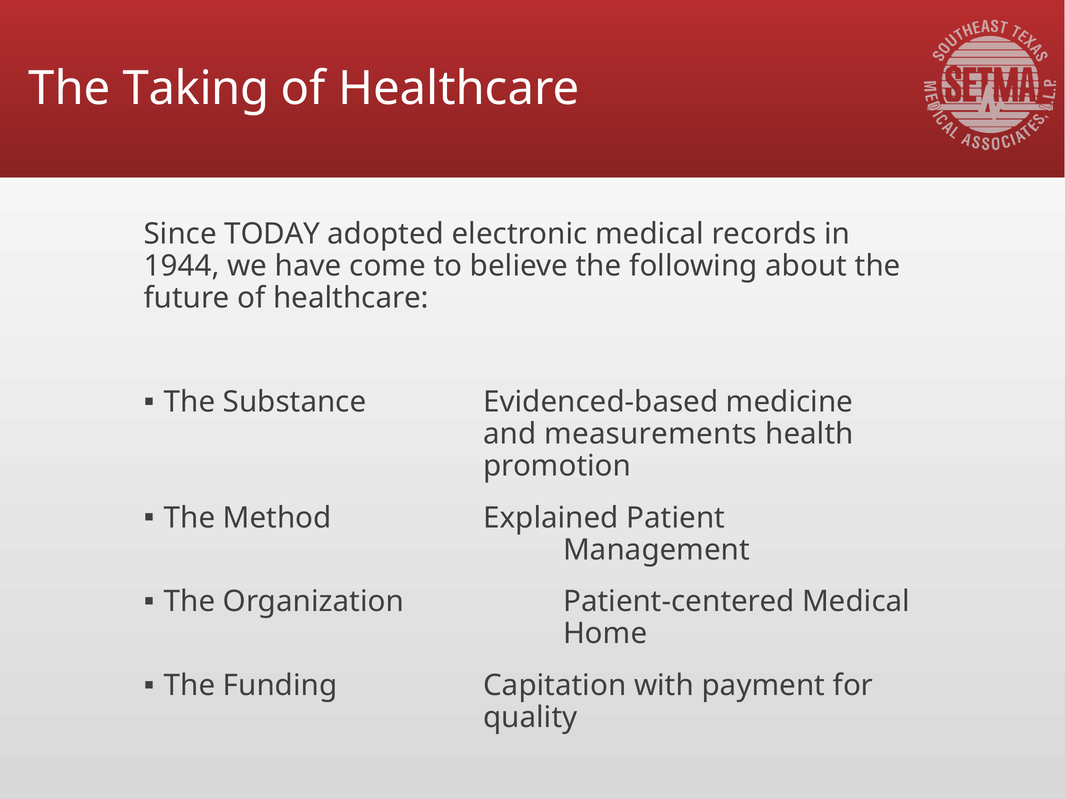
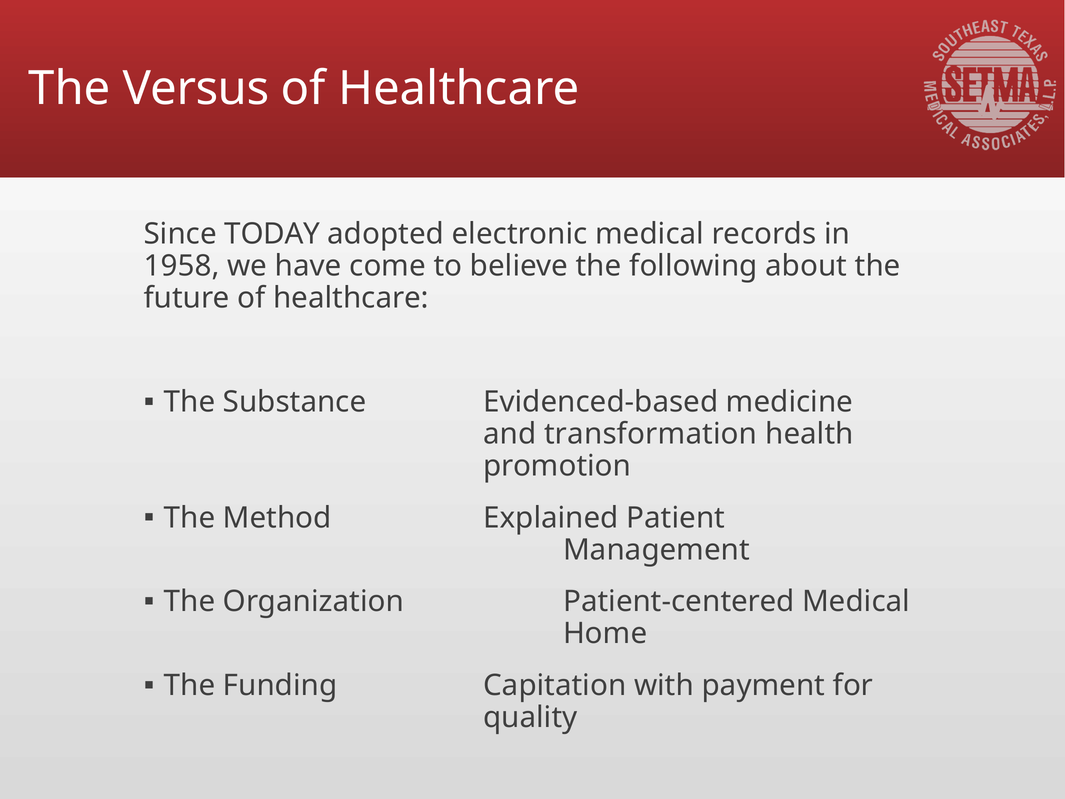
Taking: Taking -> Versus
1944: 1944 -> 1958
measurements: measurements -> transformation
